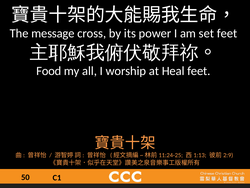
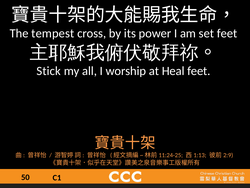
message: message -> tempest
Food: Food -> Stick
